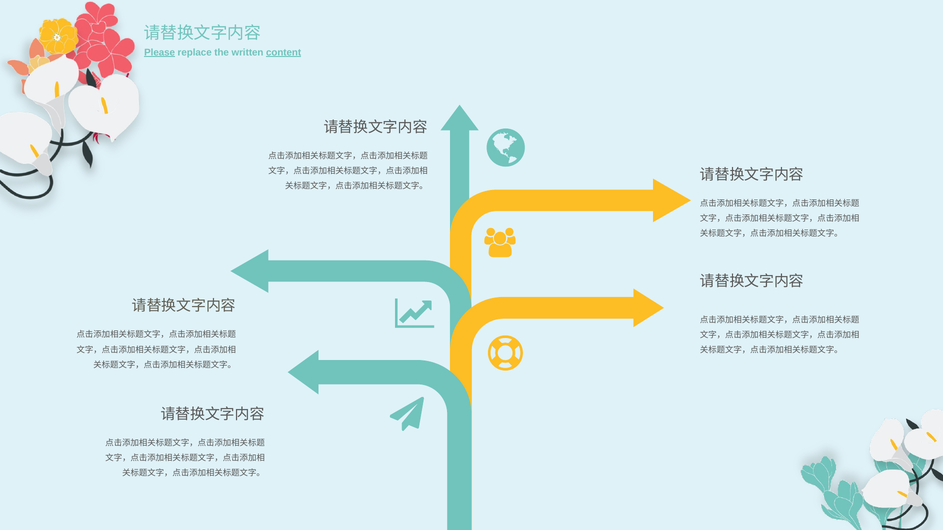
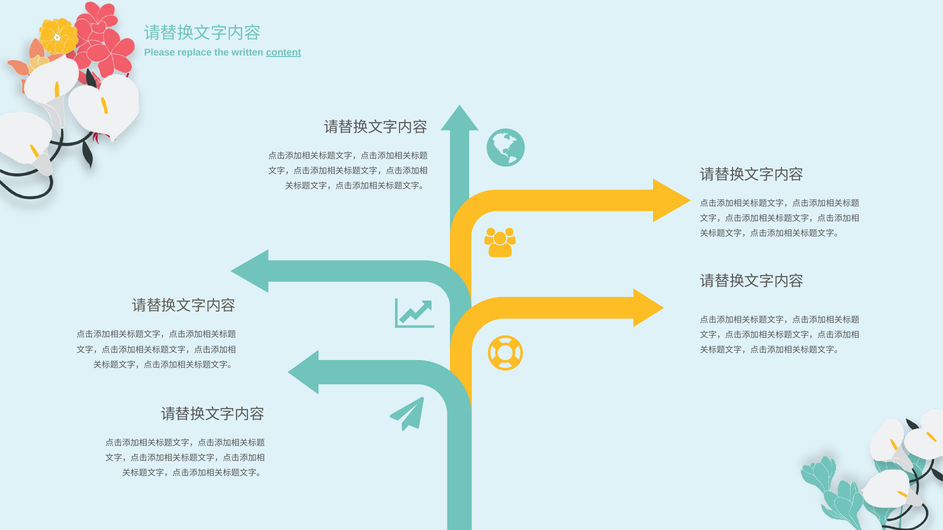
Please underline: present -> none
